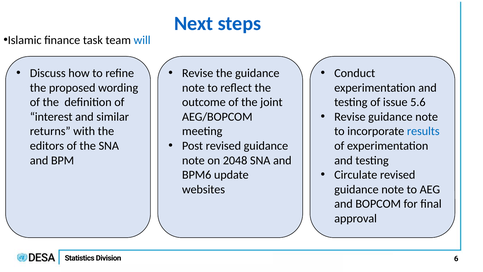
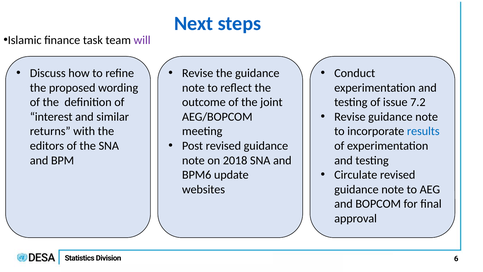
will colour: blue -> purple
5.6: 5.6 -> 7.2
2048: 2048 -> 2018
